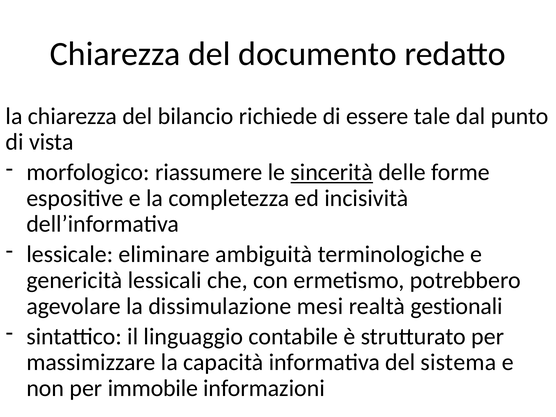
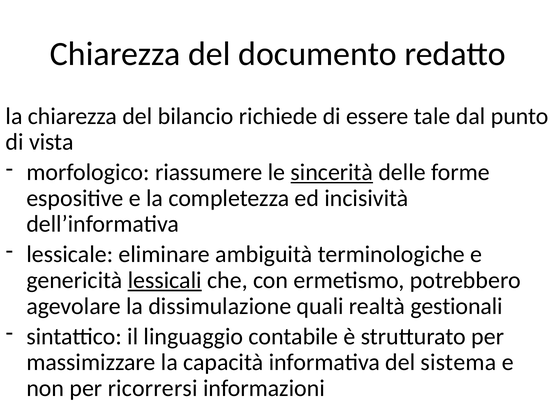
lessicali underline: none -> present
mesi: mesi -> quali
immobile: immobile -> ricorrersi
